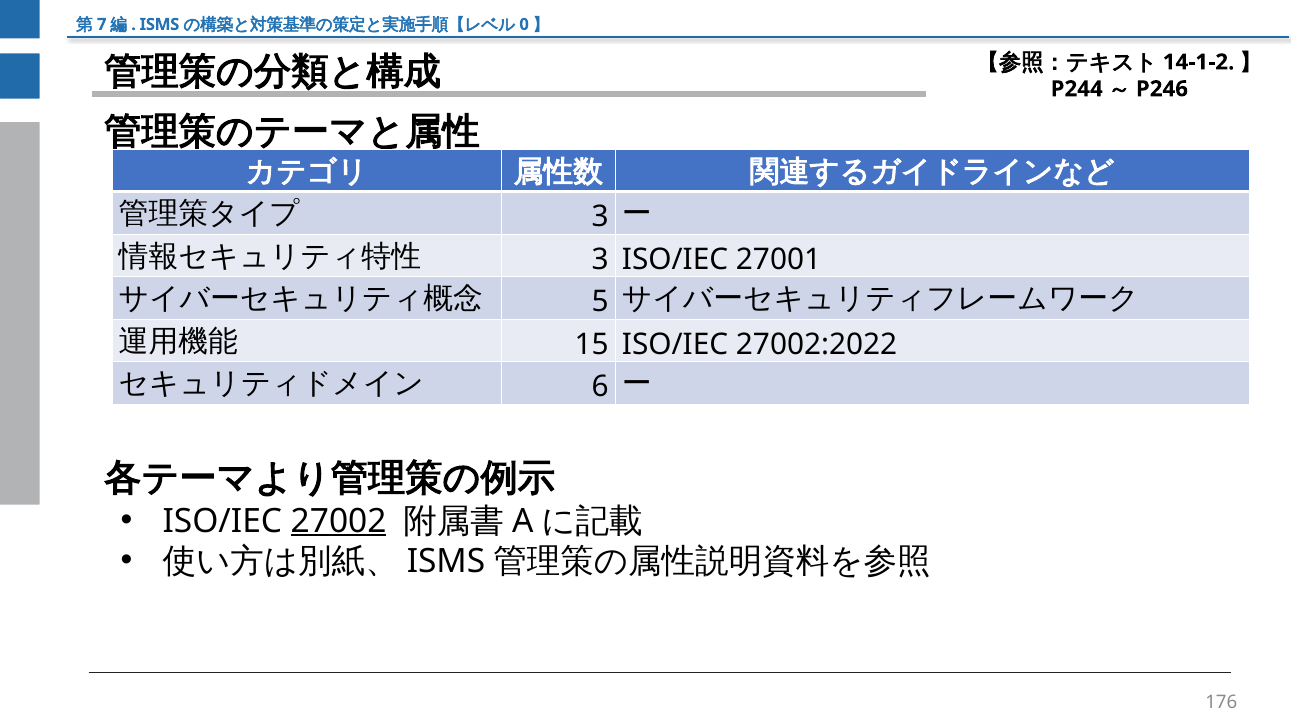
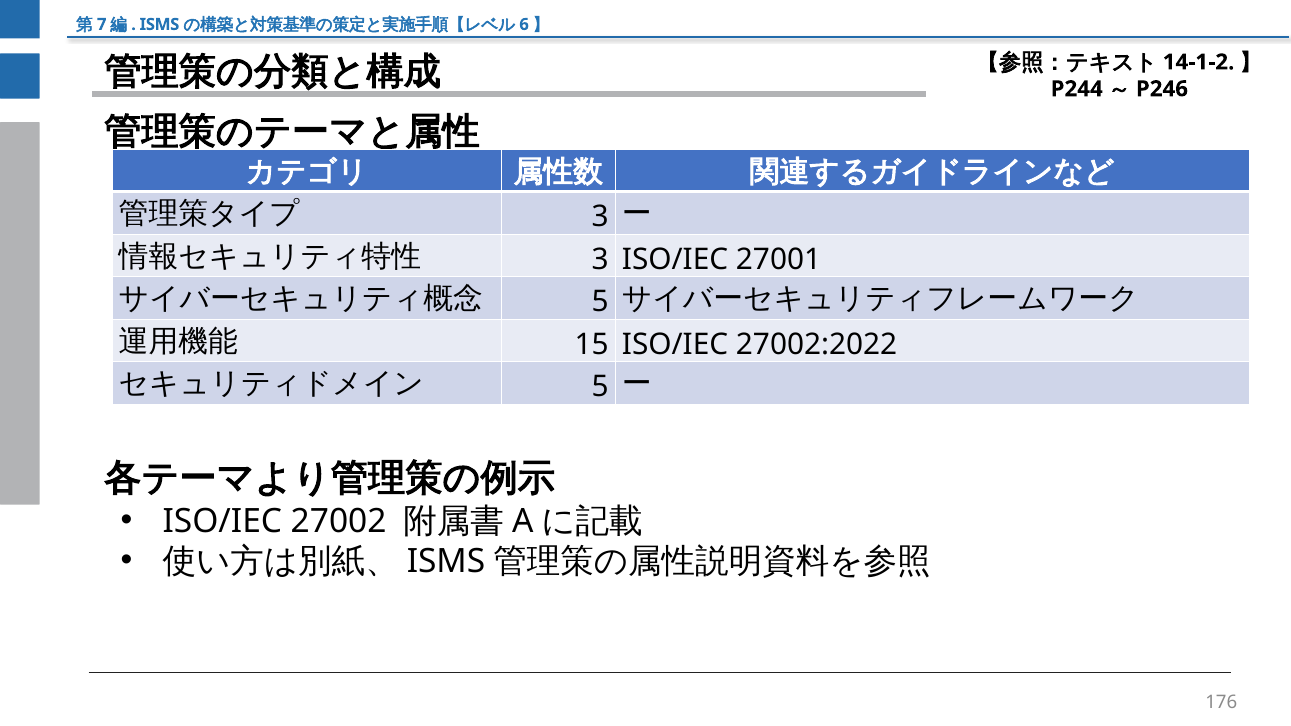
0: 0 -> 6
6 at (600, 387): 6 -> 5
27002 underline: present -> none
